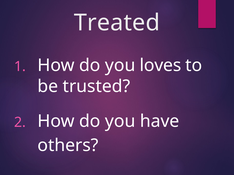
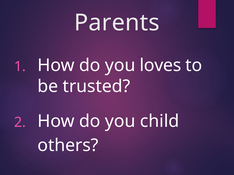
Treated: Treated -> Parents
have: have -> child
